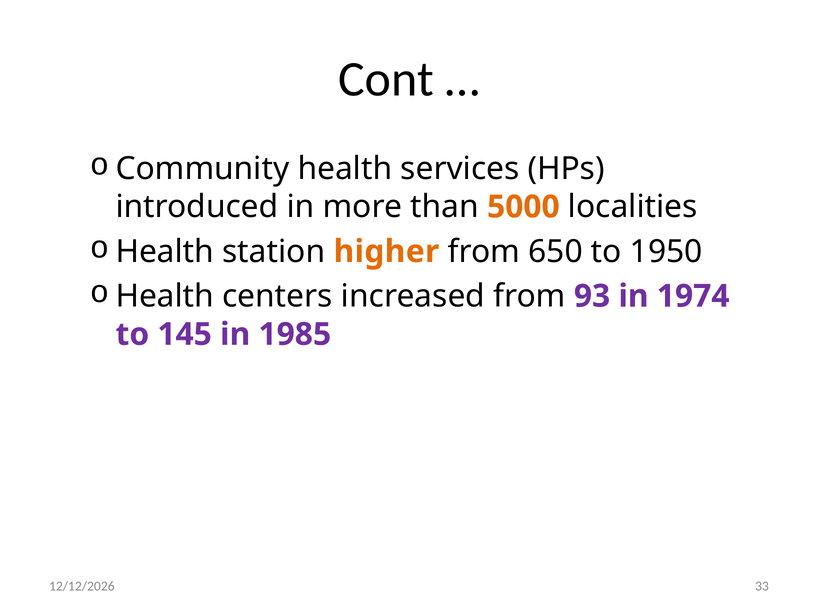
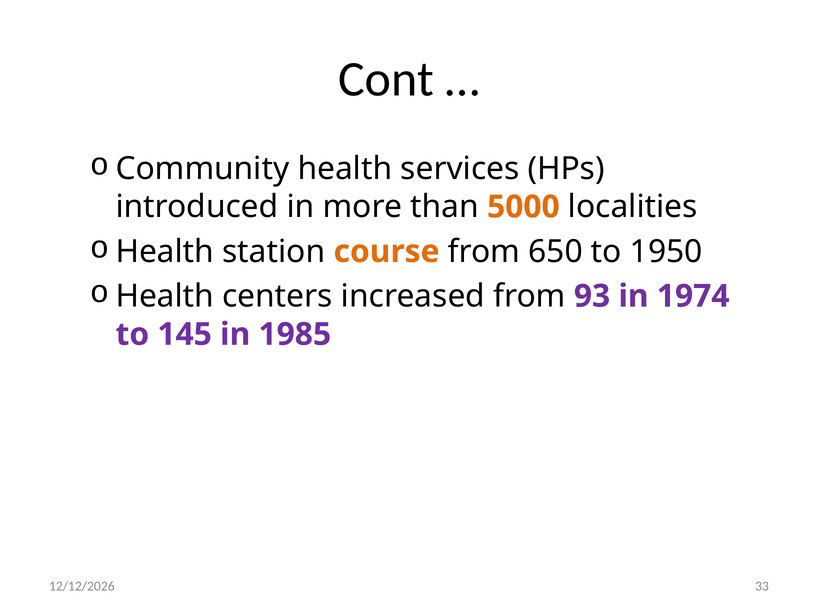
higher: higher -> course
